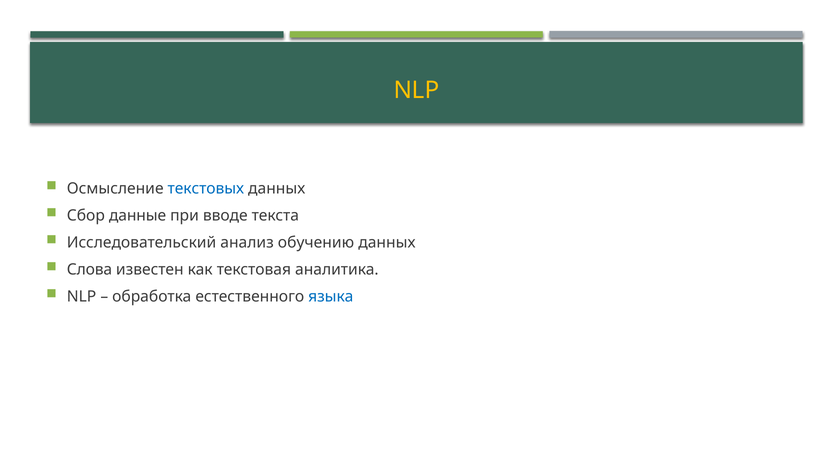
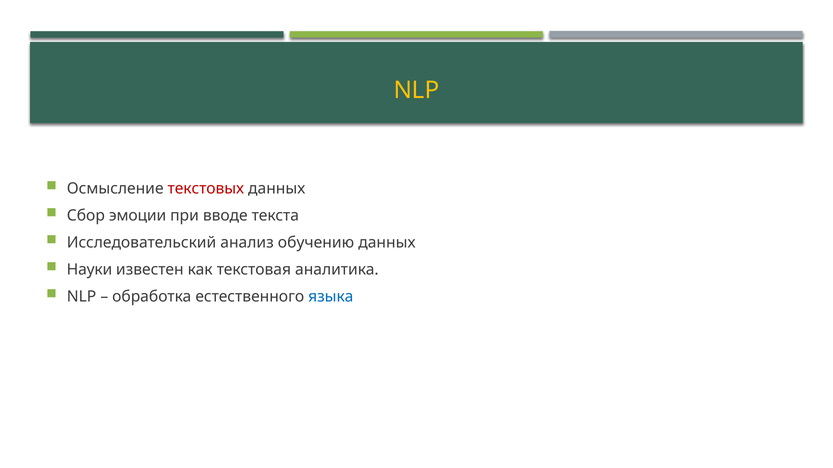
текстовых colour: blue -> red
данные: данные -> эмоции
Слова: Слова -> Науки
